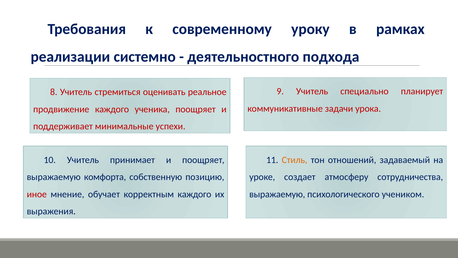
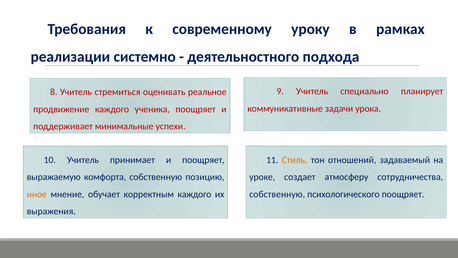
иное colour: red -> orange
выражаемую at (277, 194): выражаемую -> собственную
психологического учеником: учеником -> поощряет
